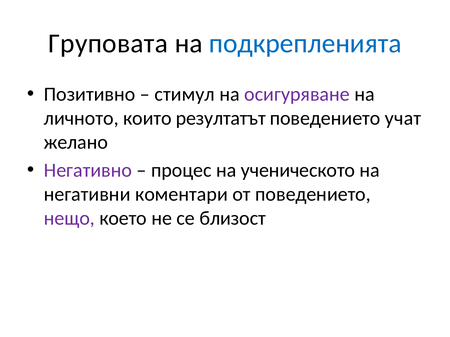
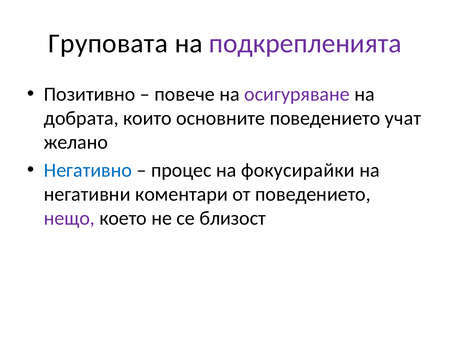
подкрепленията colour: blue -> purple
стимул: стимул -> повече
личното: личното -> добрата
резултатът: резултатът -> основните
Негативно colour: purple -> blue
ученическото: ученическото -> фокусирайки
